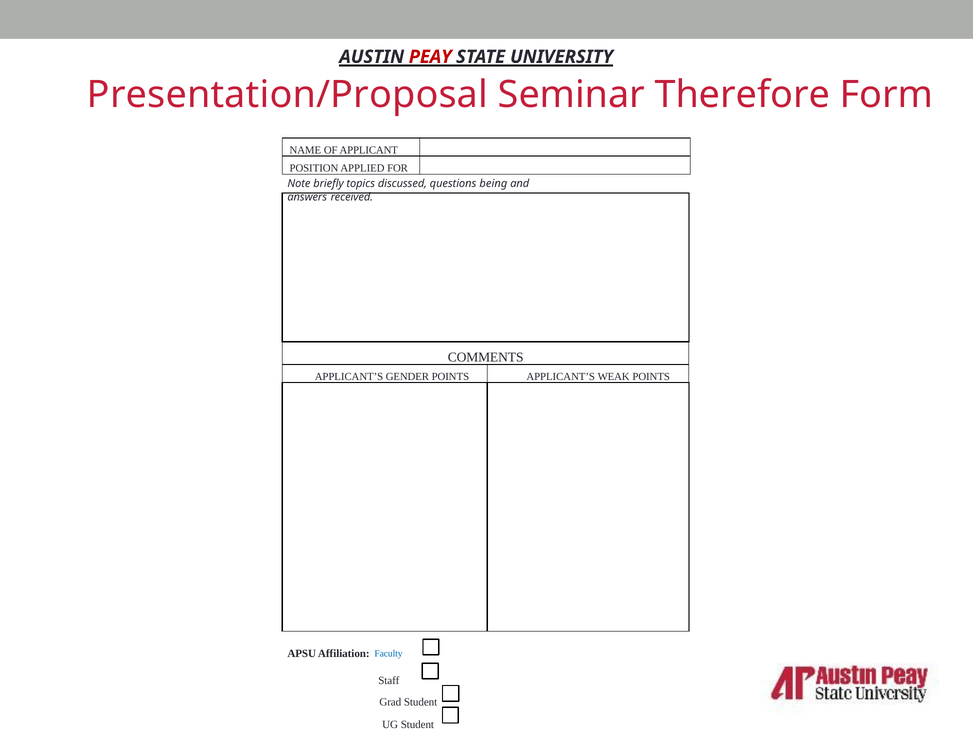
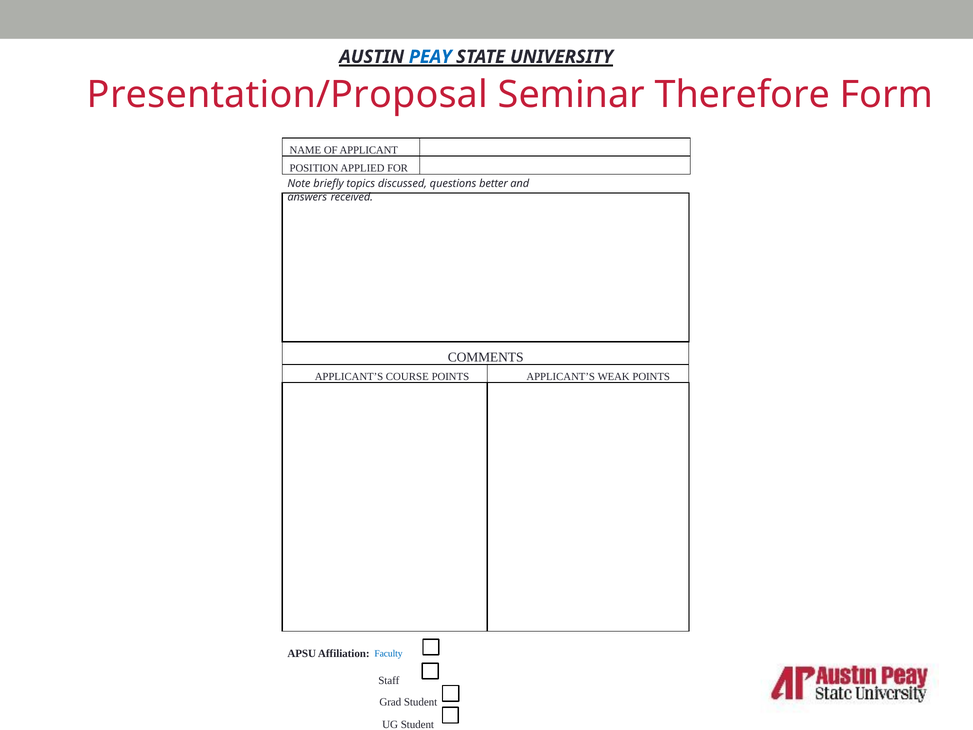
PEAY colour: red -> blue
being: being -> better
GENDER: GENDER -> COURSE
